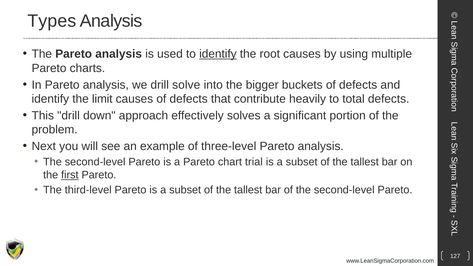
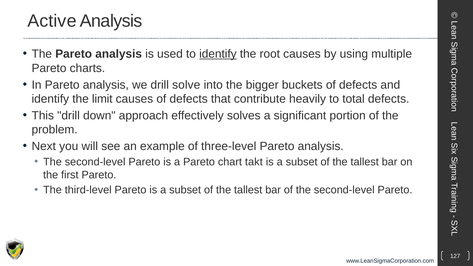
Types: Types -> Active
trial: trial -> takt
first underline: present -> none
